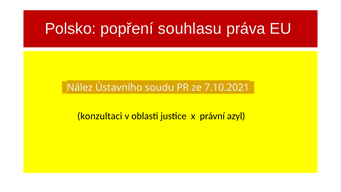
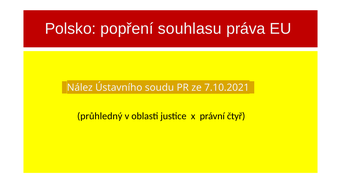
konzultaci: konzultaci -> průhledný
azyl: azyl -> čtyř
